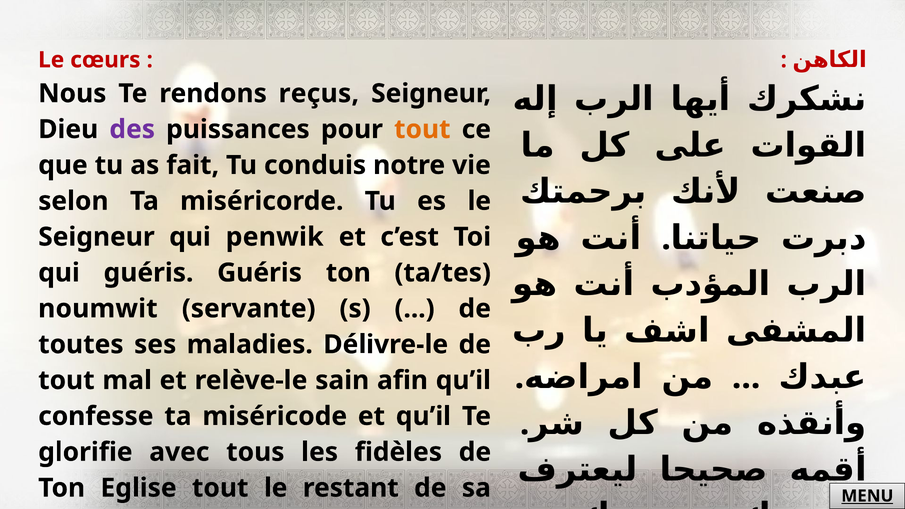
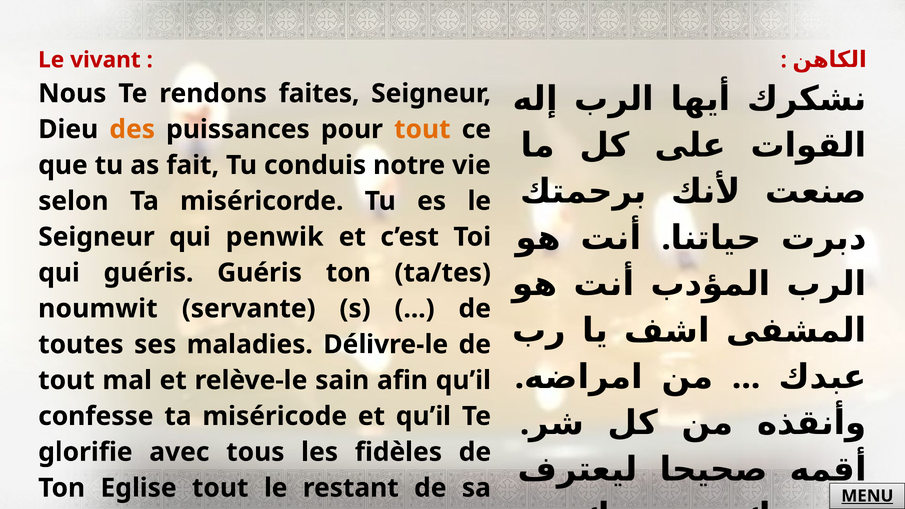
cœurs: cœurs -> vivant
reçus: reçus -> faites
des colour: purple -> orange
